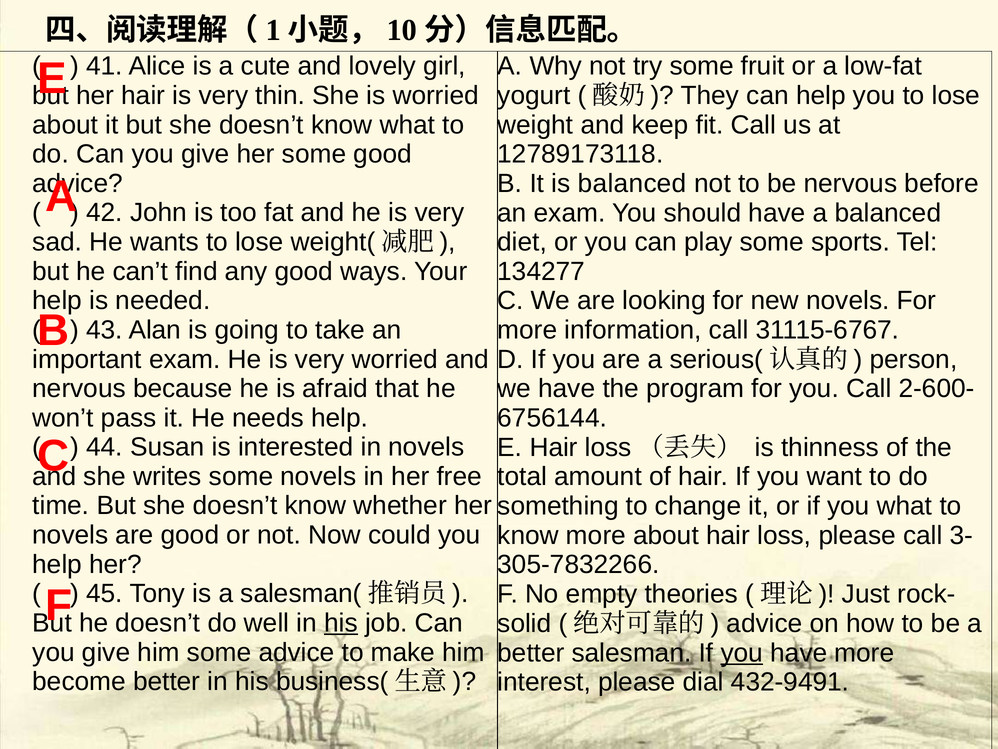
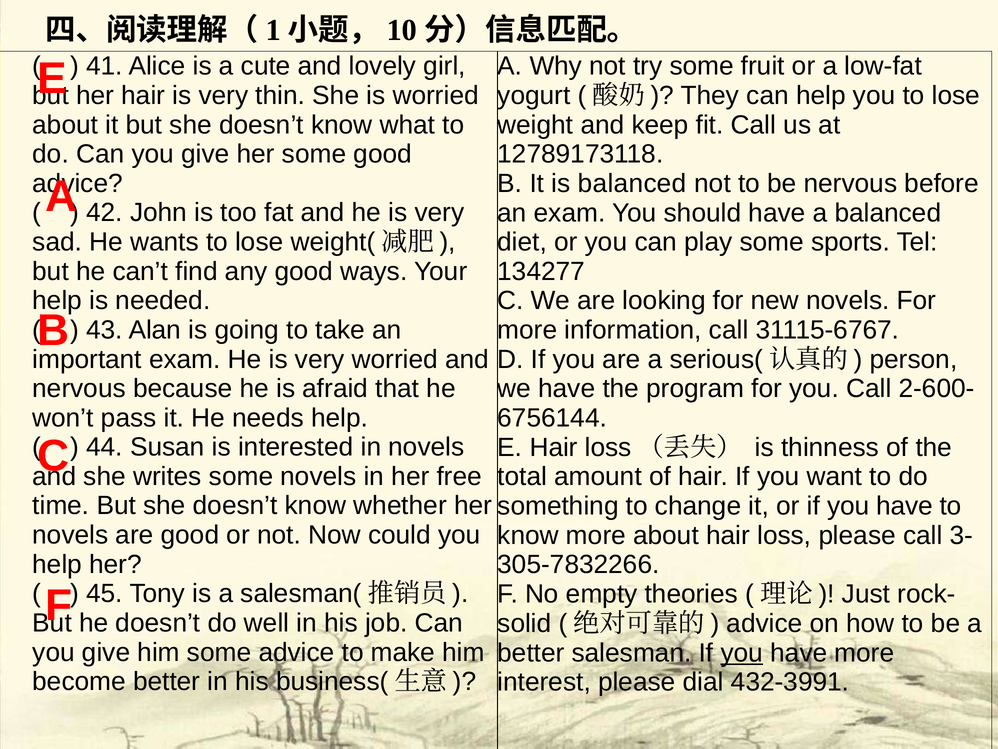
or if you what: what -> have
his at (341, 623) underline: present -> none
432-9491: 432-9491 -> 432-3991
